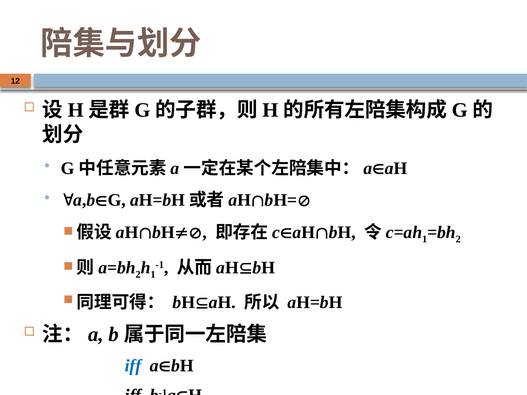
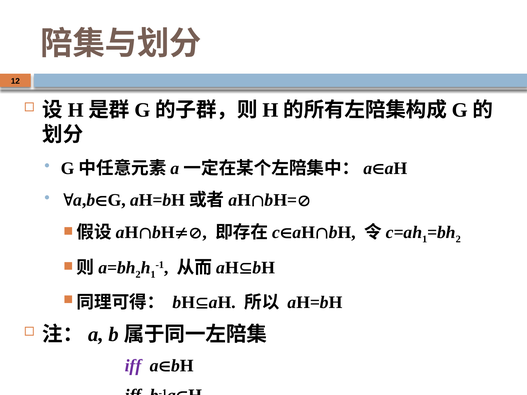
iff at (133, 366) colour: blue -> purple
